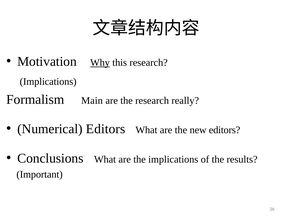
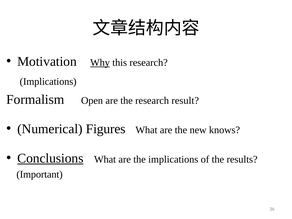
Main: Main -> Open
really: really -> result
Numerical Editors: Editors -> Figures
new editors: editors -> knows
Conclusions underline: none -> present
